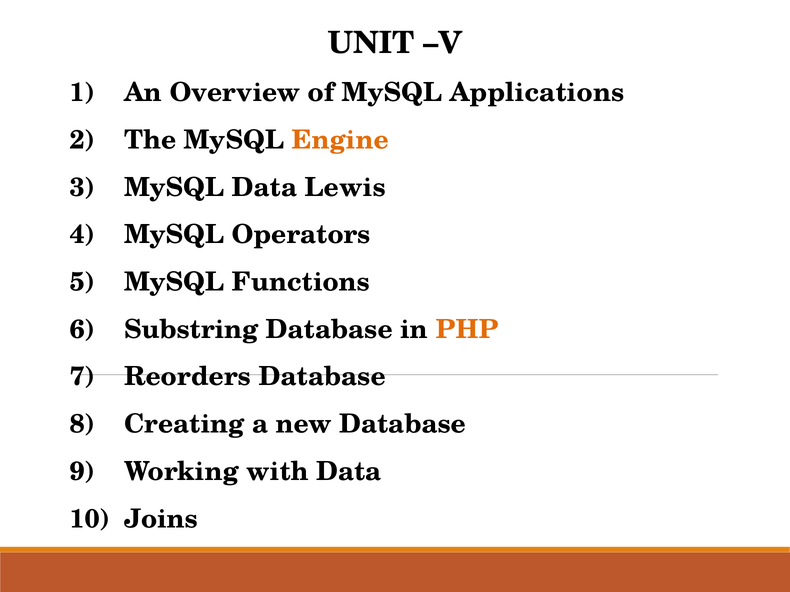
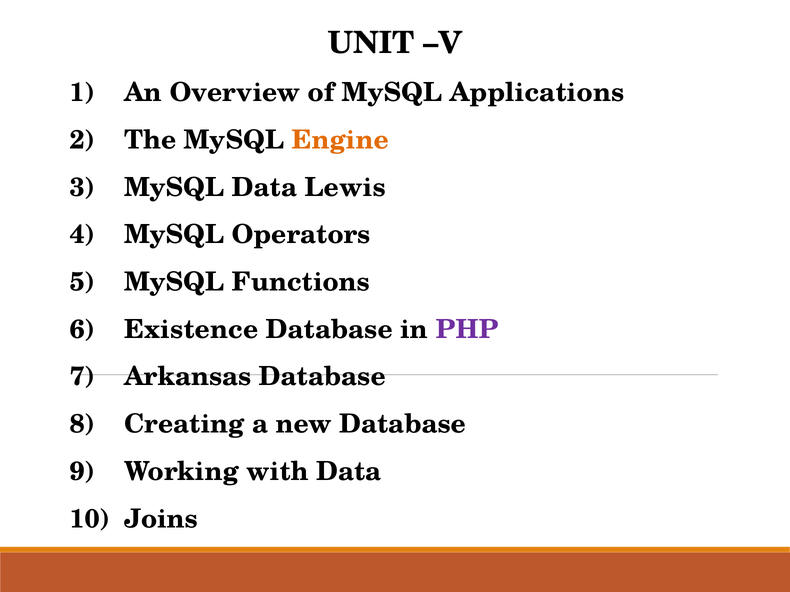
Substring: Substring -> Existence
PHP colour: orange -> purple
Reorders: Reorders -> Arkansas
